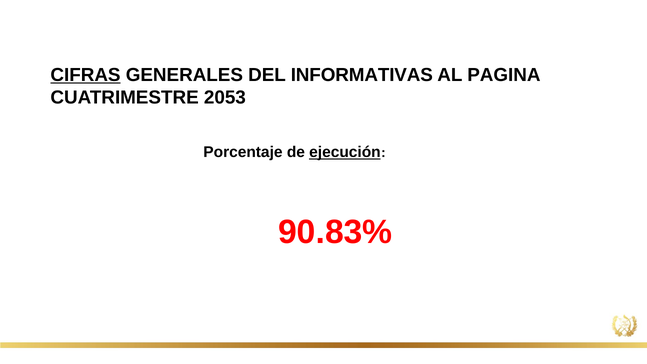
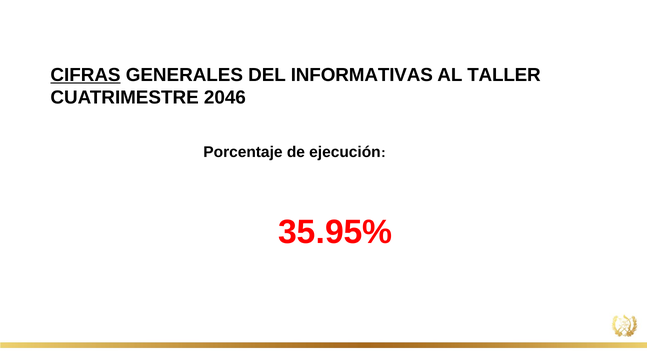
PAGINA: PAGINA -> TALLER
2053: 2053 -> 2046
ejecución underline: present -> none
90.83%: 90.83% -> 35.95%
